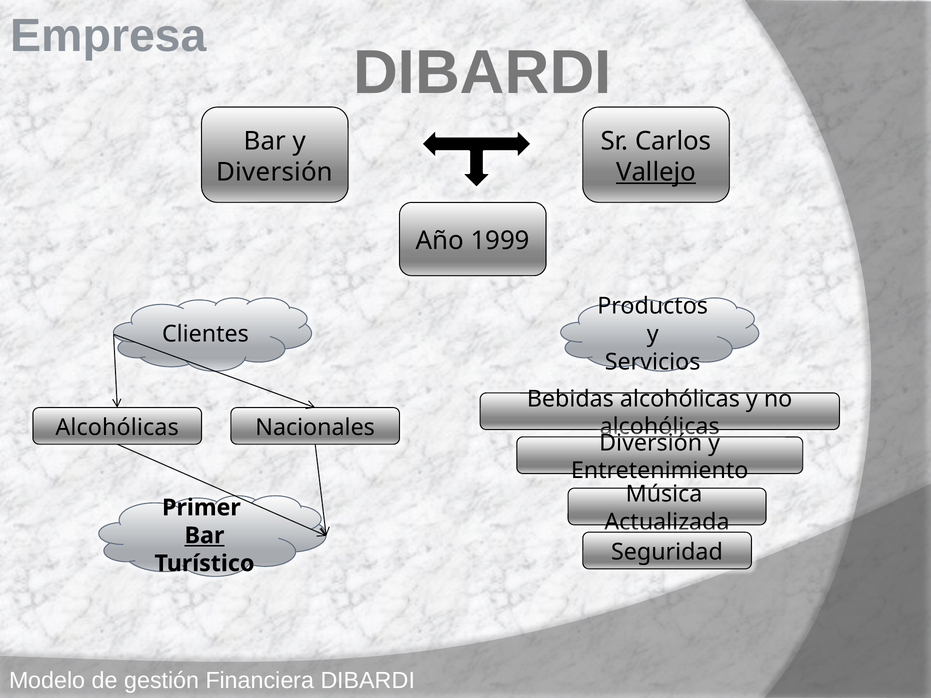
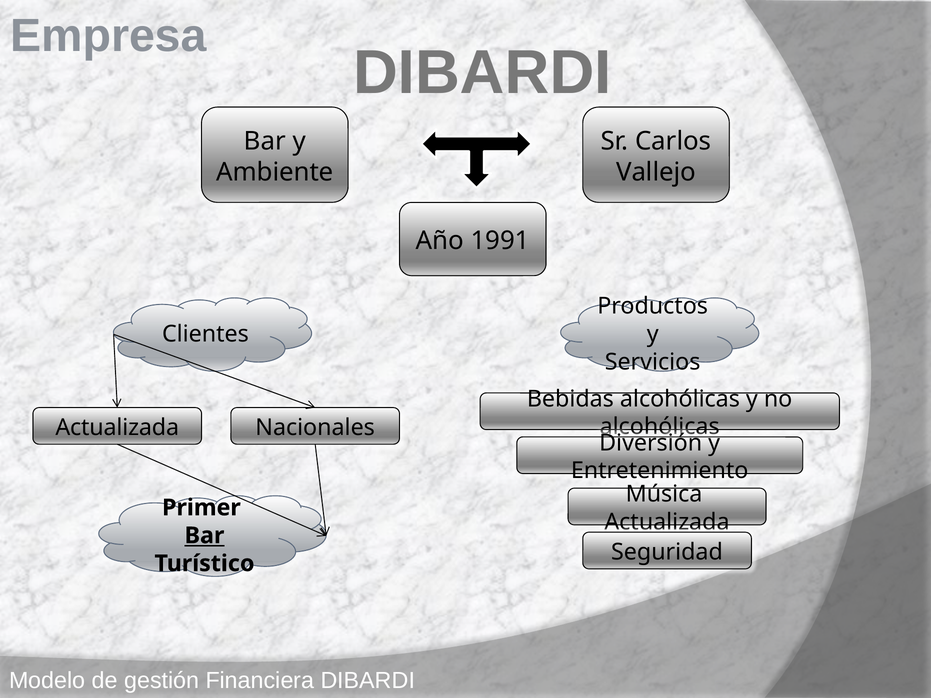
Diversión at (275, 172): Diversión -> Ambiente
Vallejo underline: present -> none
1999: 1999 -> 1991
Alcohólicas at (117, 428): Alcohólicas -> Actualizada
